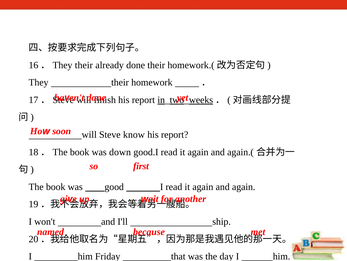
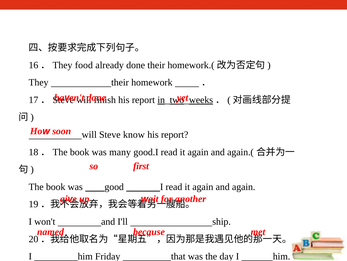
16．They their: their -> food
down: down -> many
